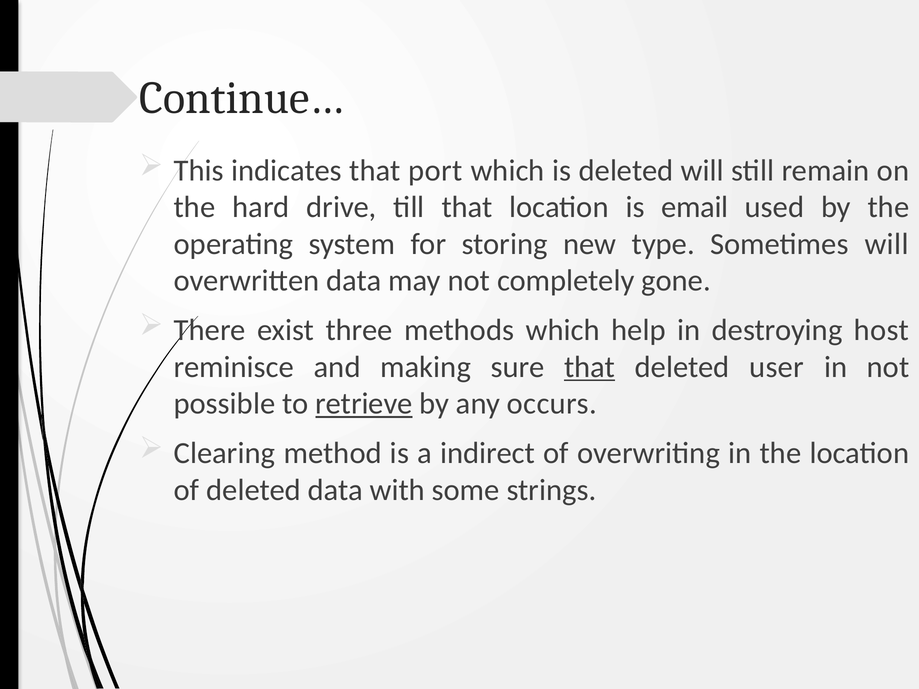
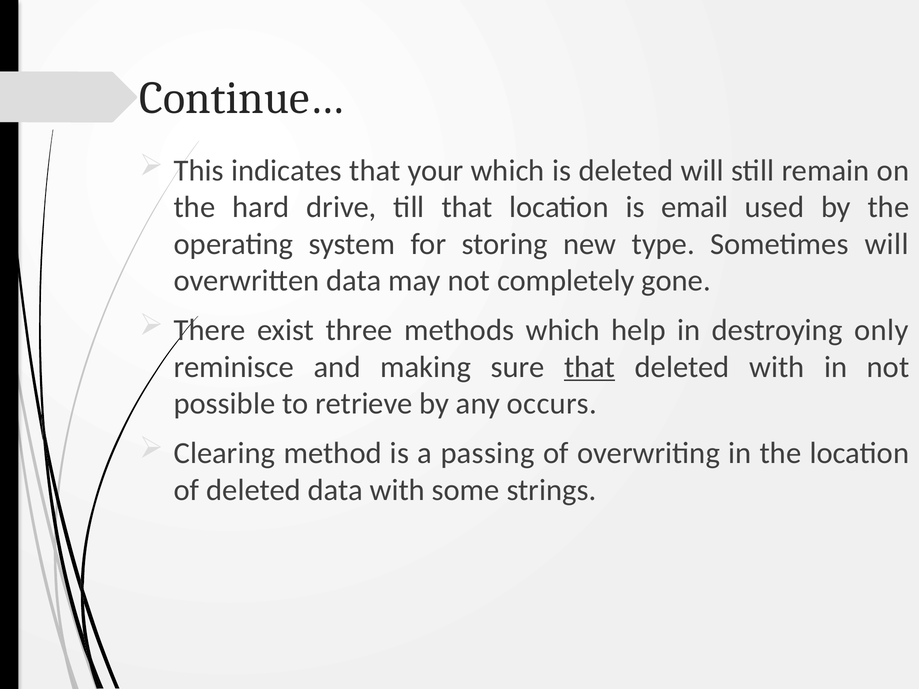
port: port -> your
host: host -> only
deleted user: user -> with
retrieve underline: present -> none
indirect: indirect -> passing
